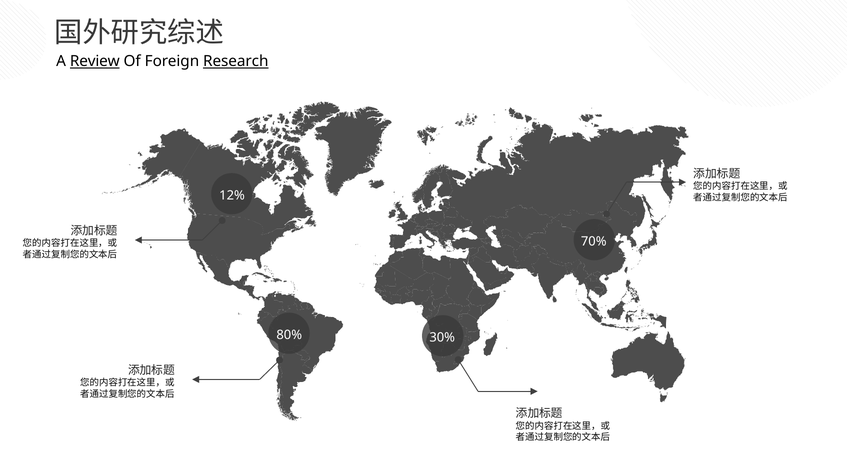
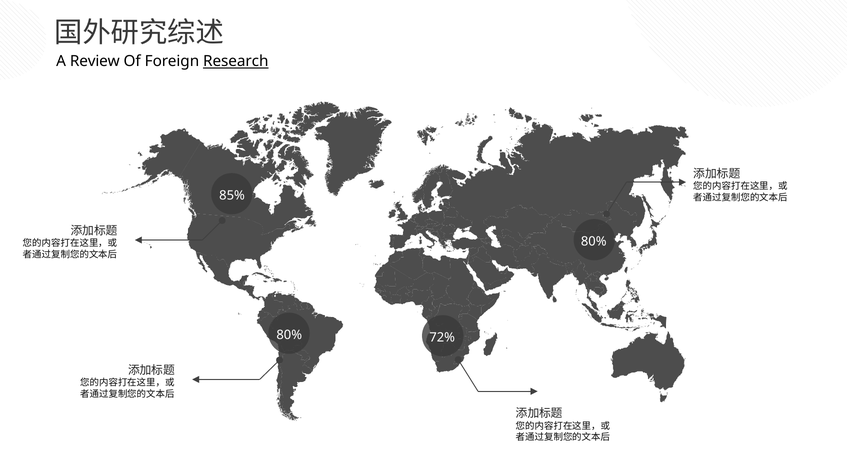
Review underline: present -> none
12%: 12% -> 85%
70% at (594, 242): 70% -> 80%
30%: 30% -> 72%
